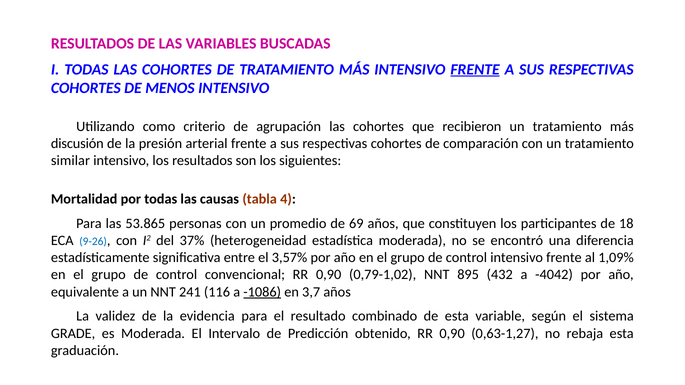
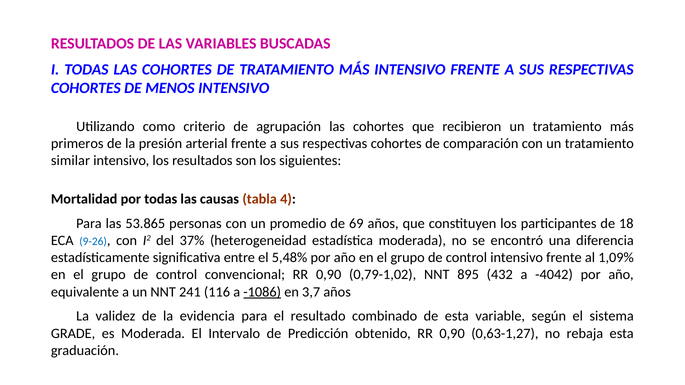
FRENTE at (475, 69) underline: present -> none
discusión: discusión -> primeros
3,57%: 3,57% -> 5,48%
